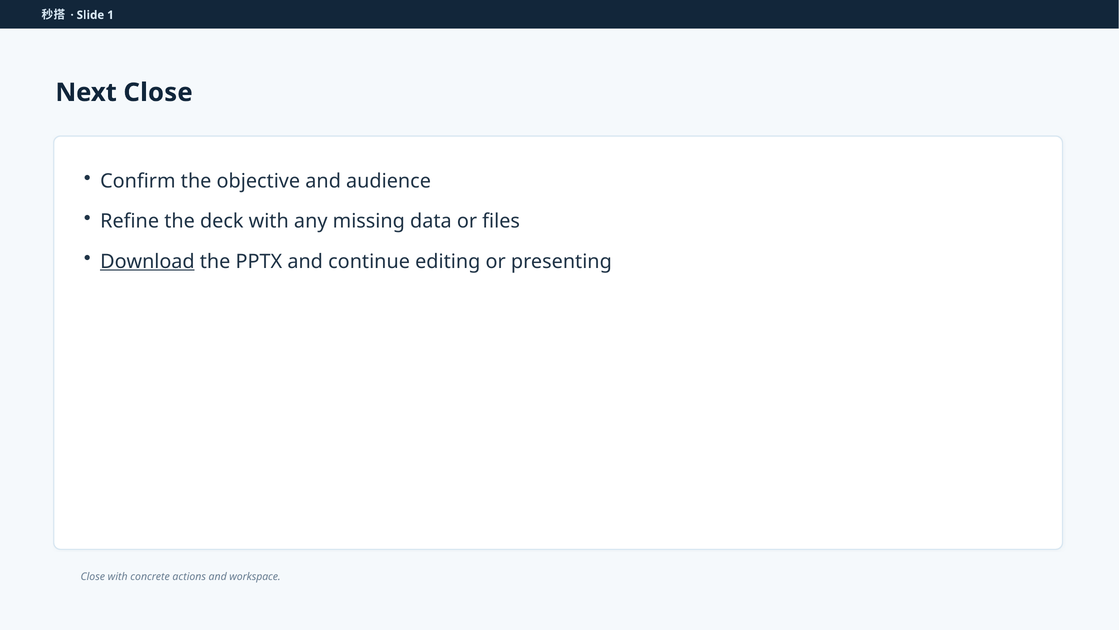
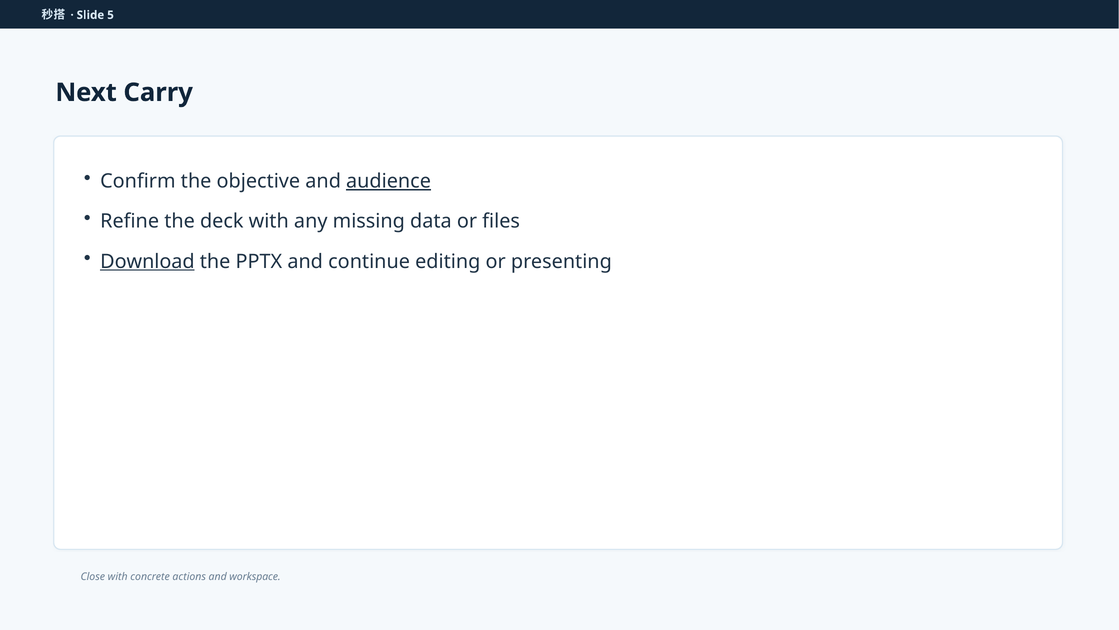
1: 1 -> 5
Next Close: Close -> Carry
audience underline: none -> present
